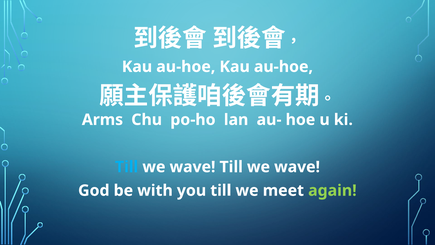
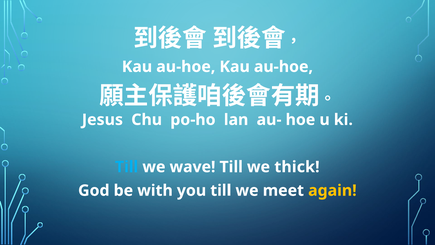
Arms: Arms -> Jesus
wave at (297, 167): wave -> thick
again colour: light green -> yellow
